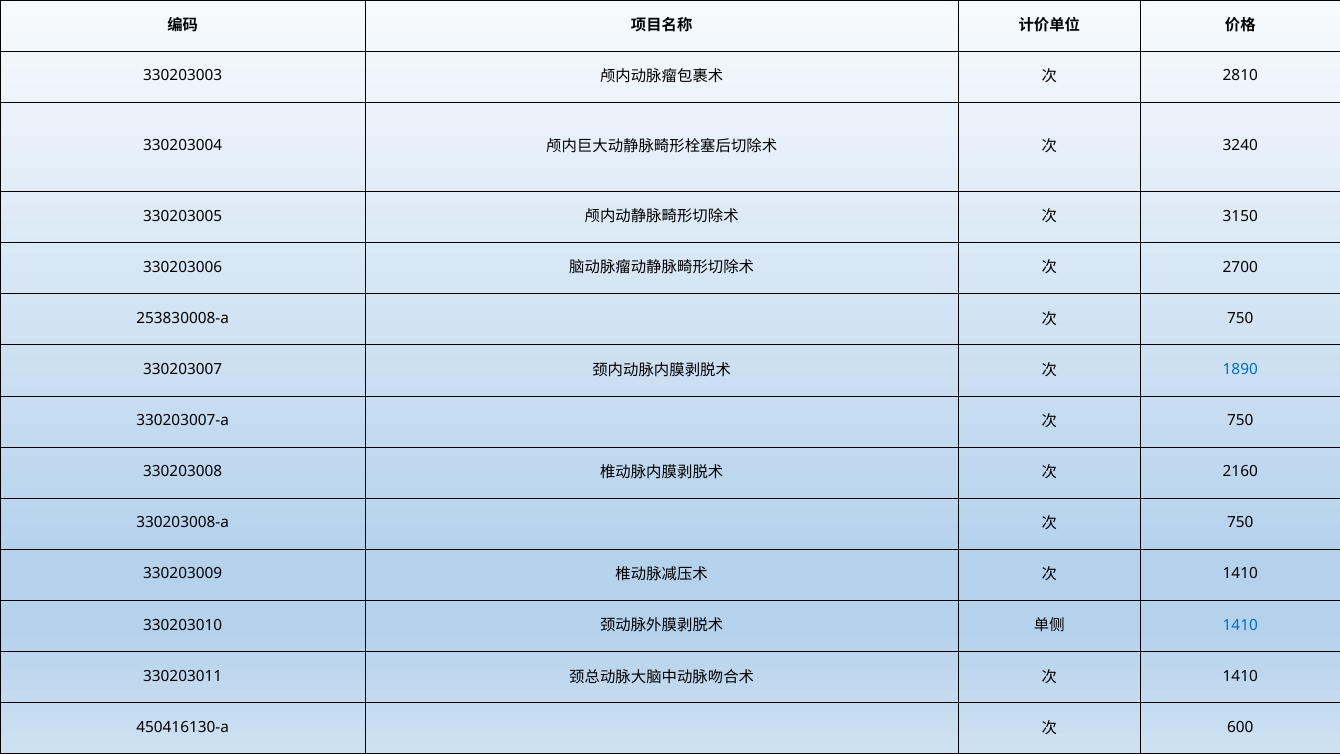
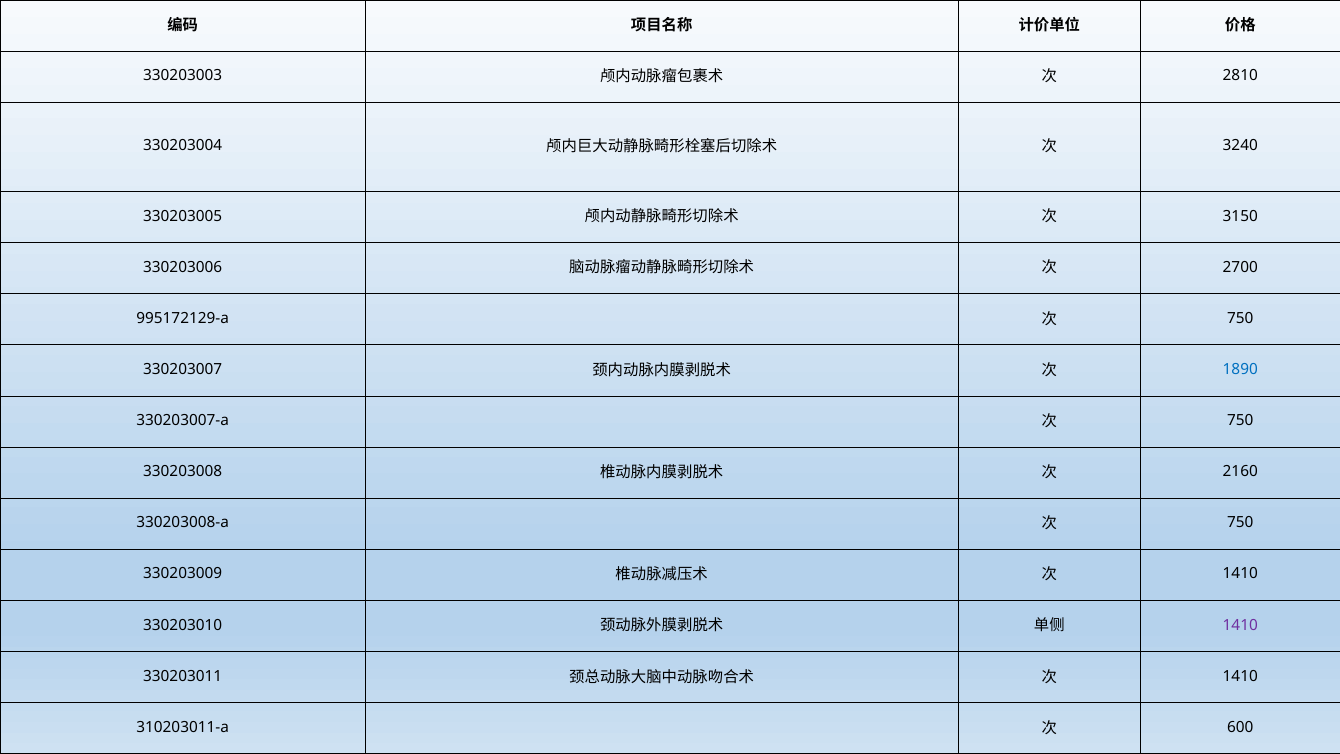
253830008-a: 253830008-a -> 995172129-a
1410 at (1240, 625) colour: blue -> purple
450416130-a: 450416130-a -> 310203011-a
